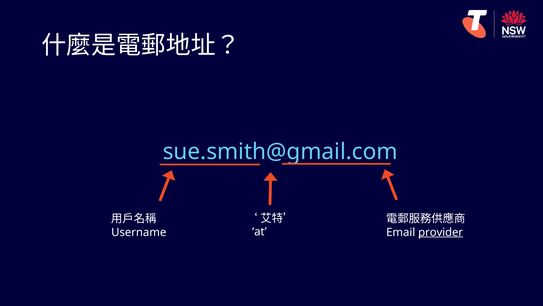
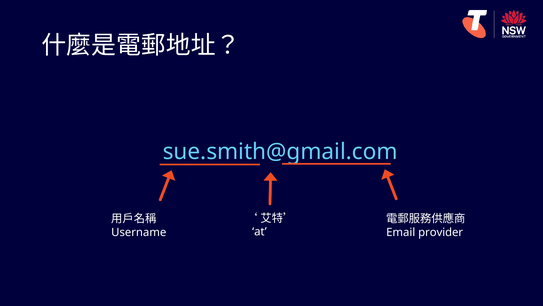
provider underline: present -> none
